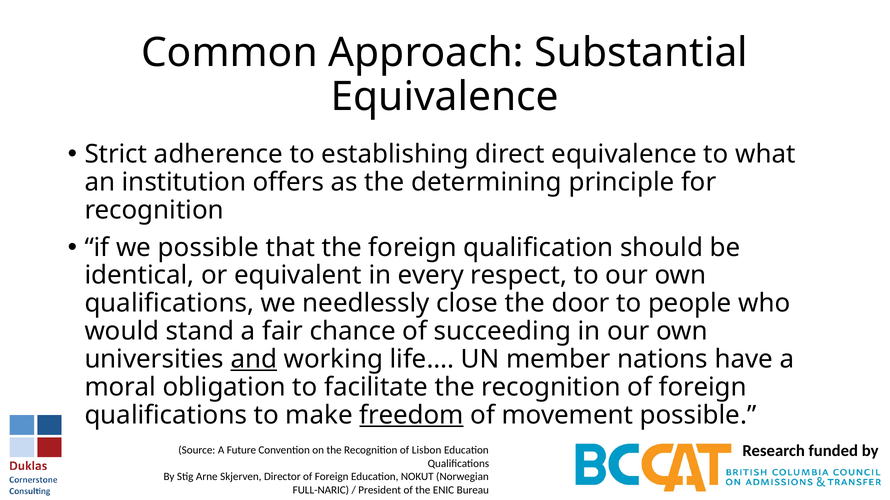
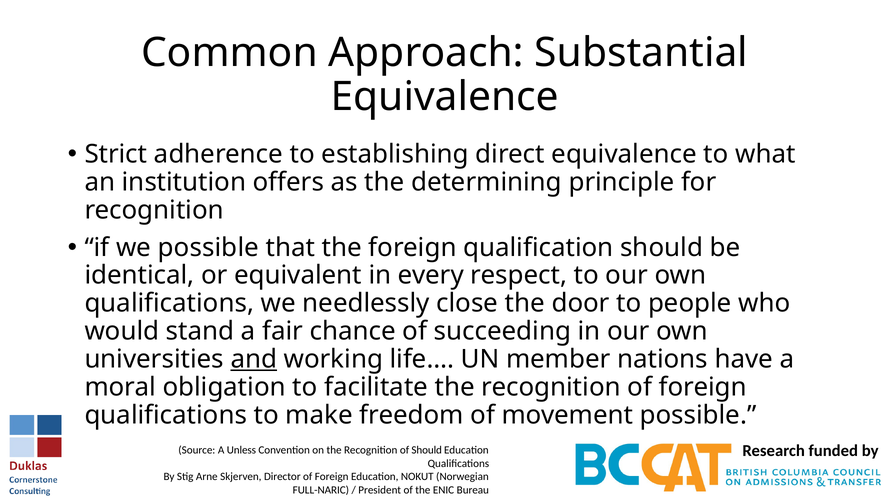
freedom underline: present -> none
Future: Future -> Unless
of Lisbon: Lisbon -> Should
